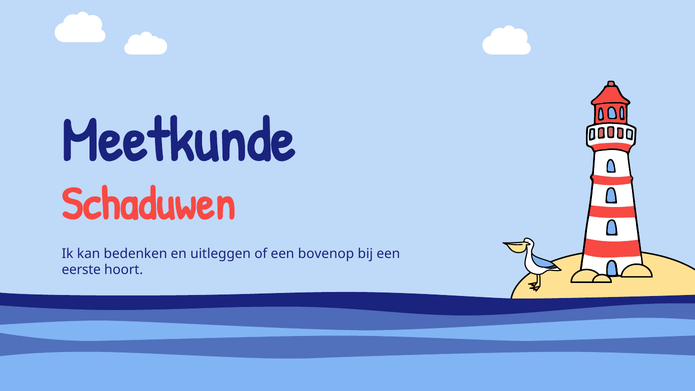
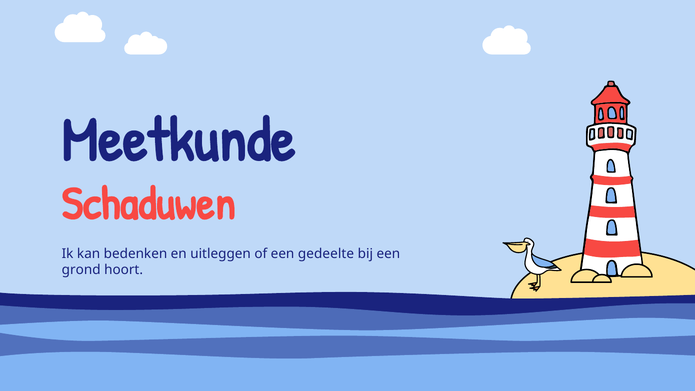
bovenop: bovenop -> gedeelte
eerste: eerste -> grond
